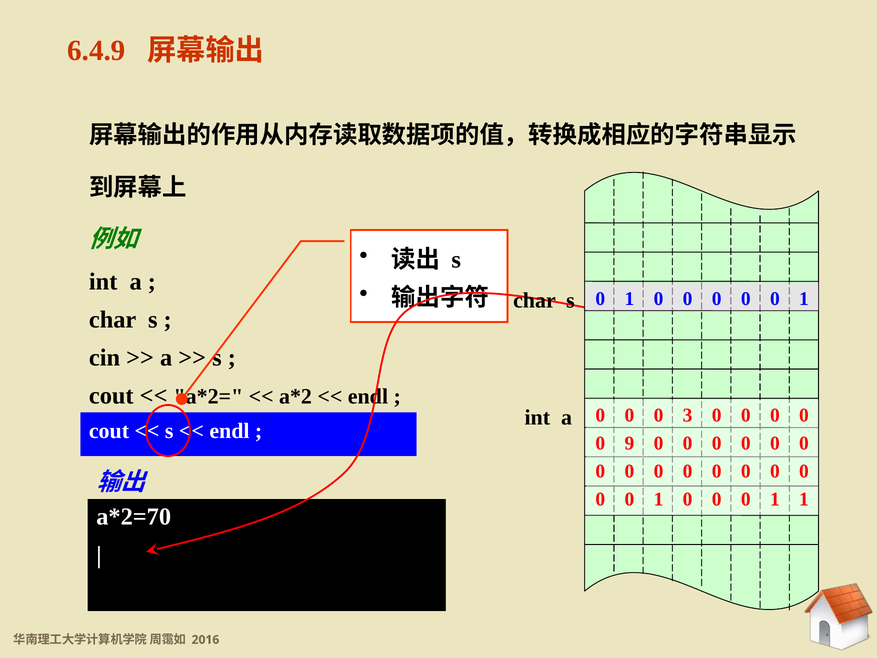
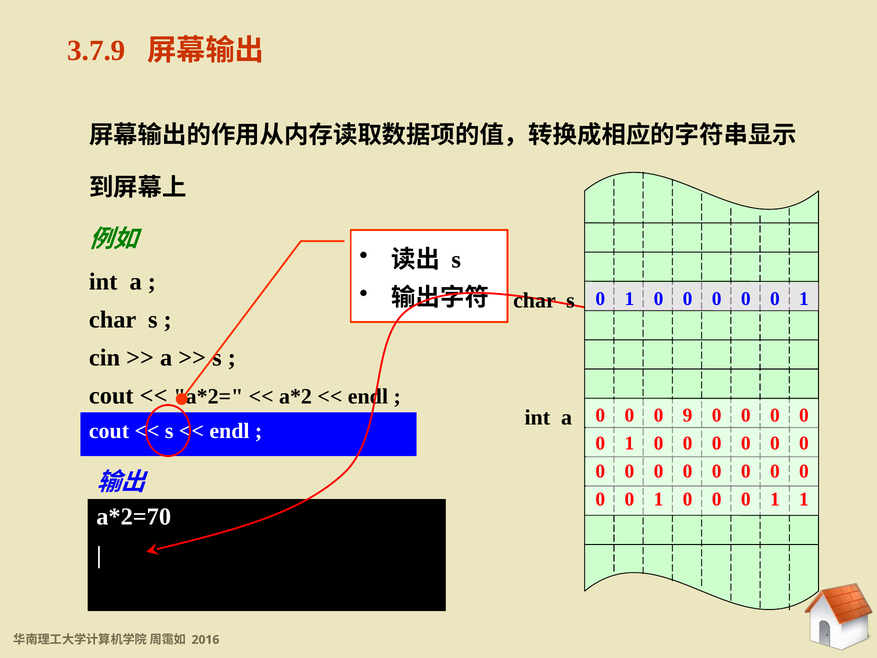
6.4.9: 6.4.9 -> 3.7.9
3: 3 -> 9
9 at (629, 443): 9 -> 1
